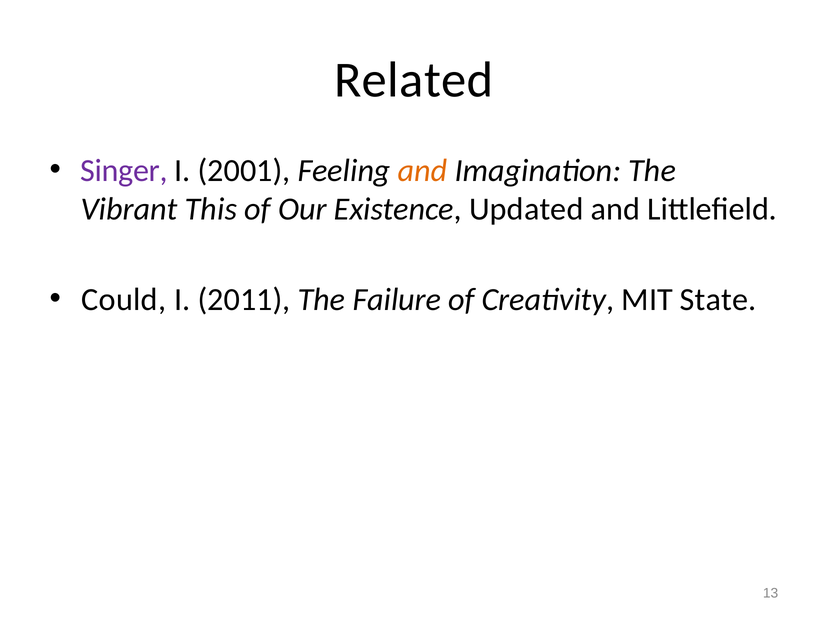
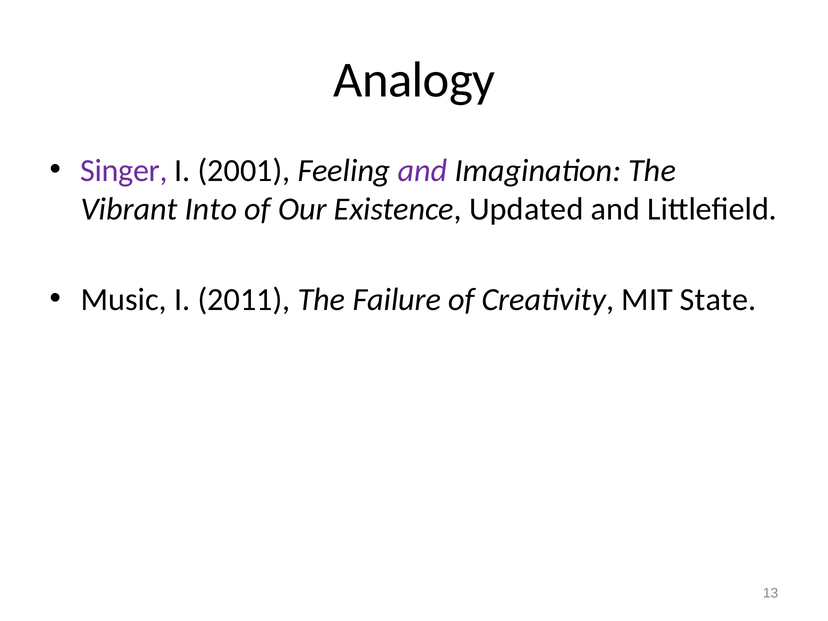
Related: Related -> Analogy
and at (423, 171) colour: orange -> purple
This: This -> Into
Could: Could -> Music
